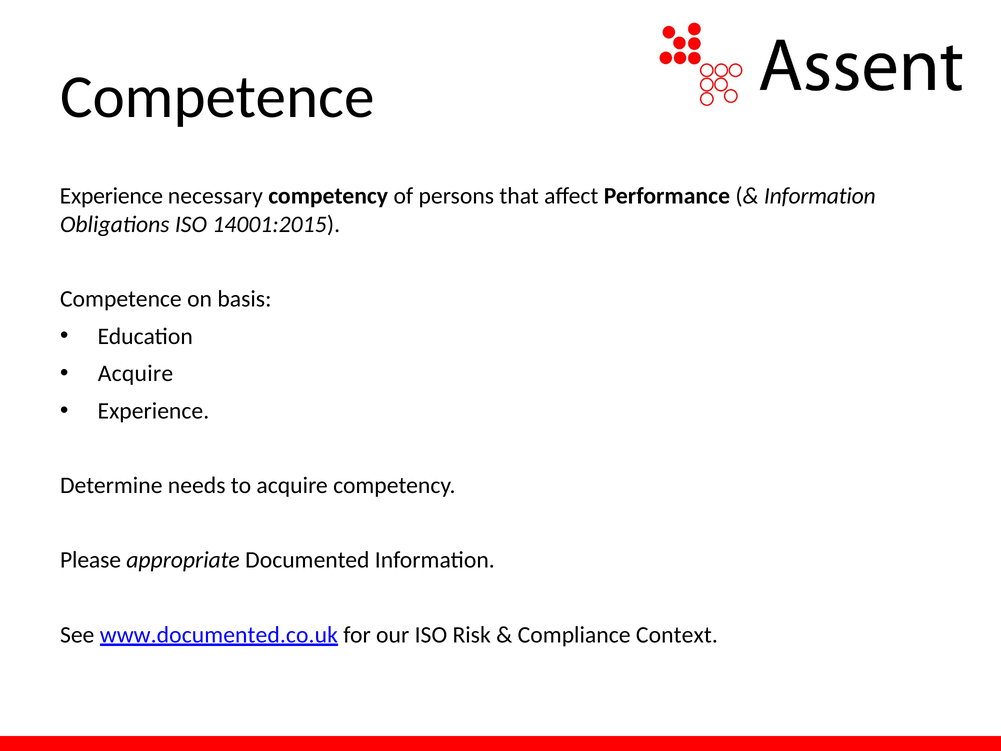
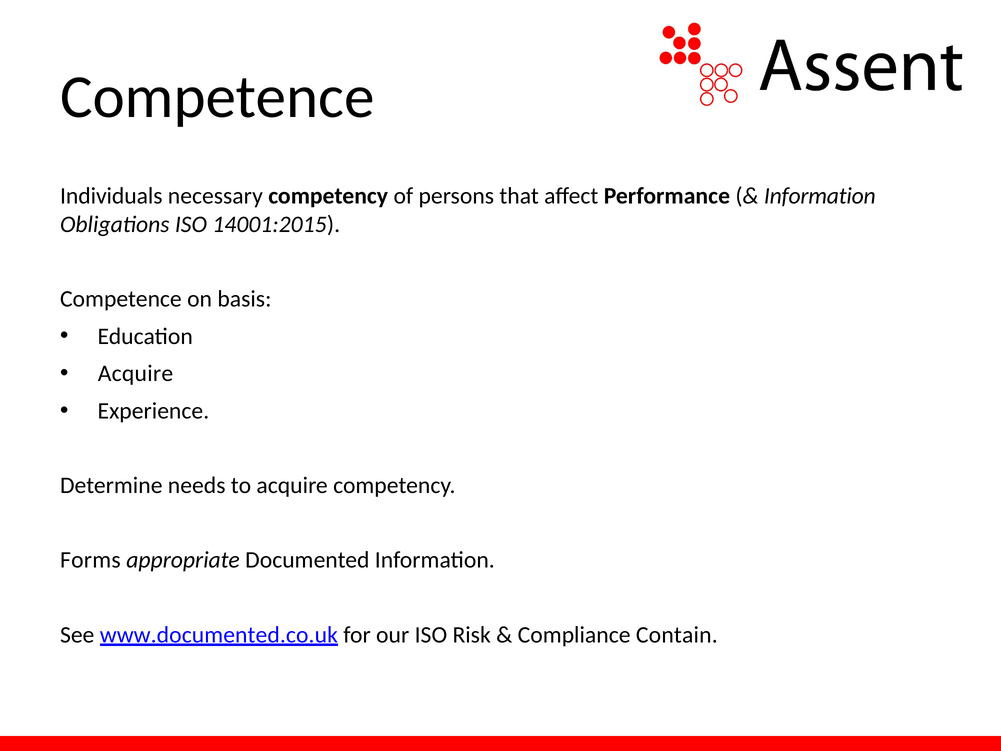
Experience at (111, 196): Experience -> Individuals
Please: Please -> Forms
Context: Context -> Contain
